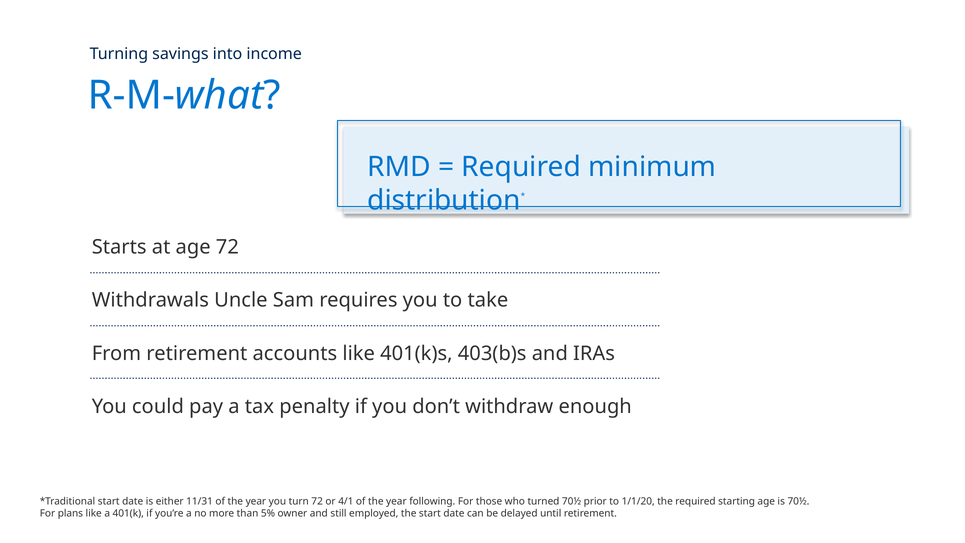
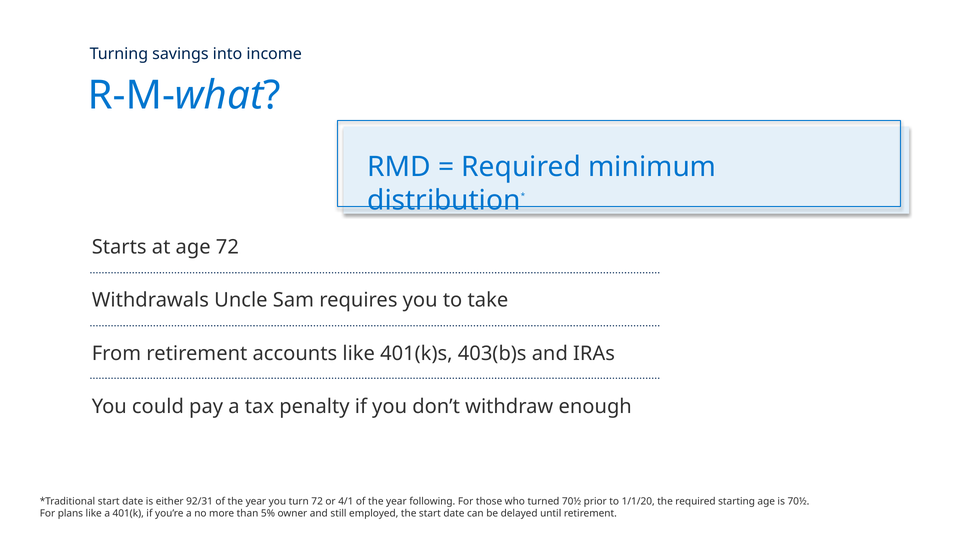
11/31: 11/31 -> 92/31
